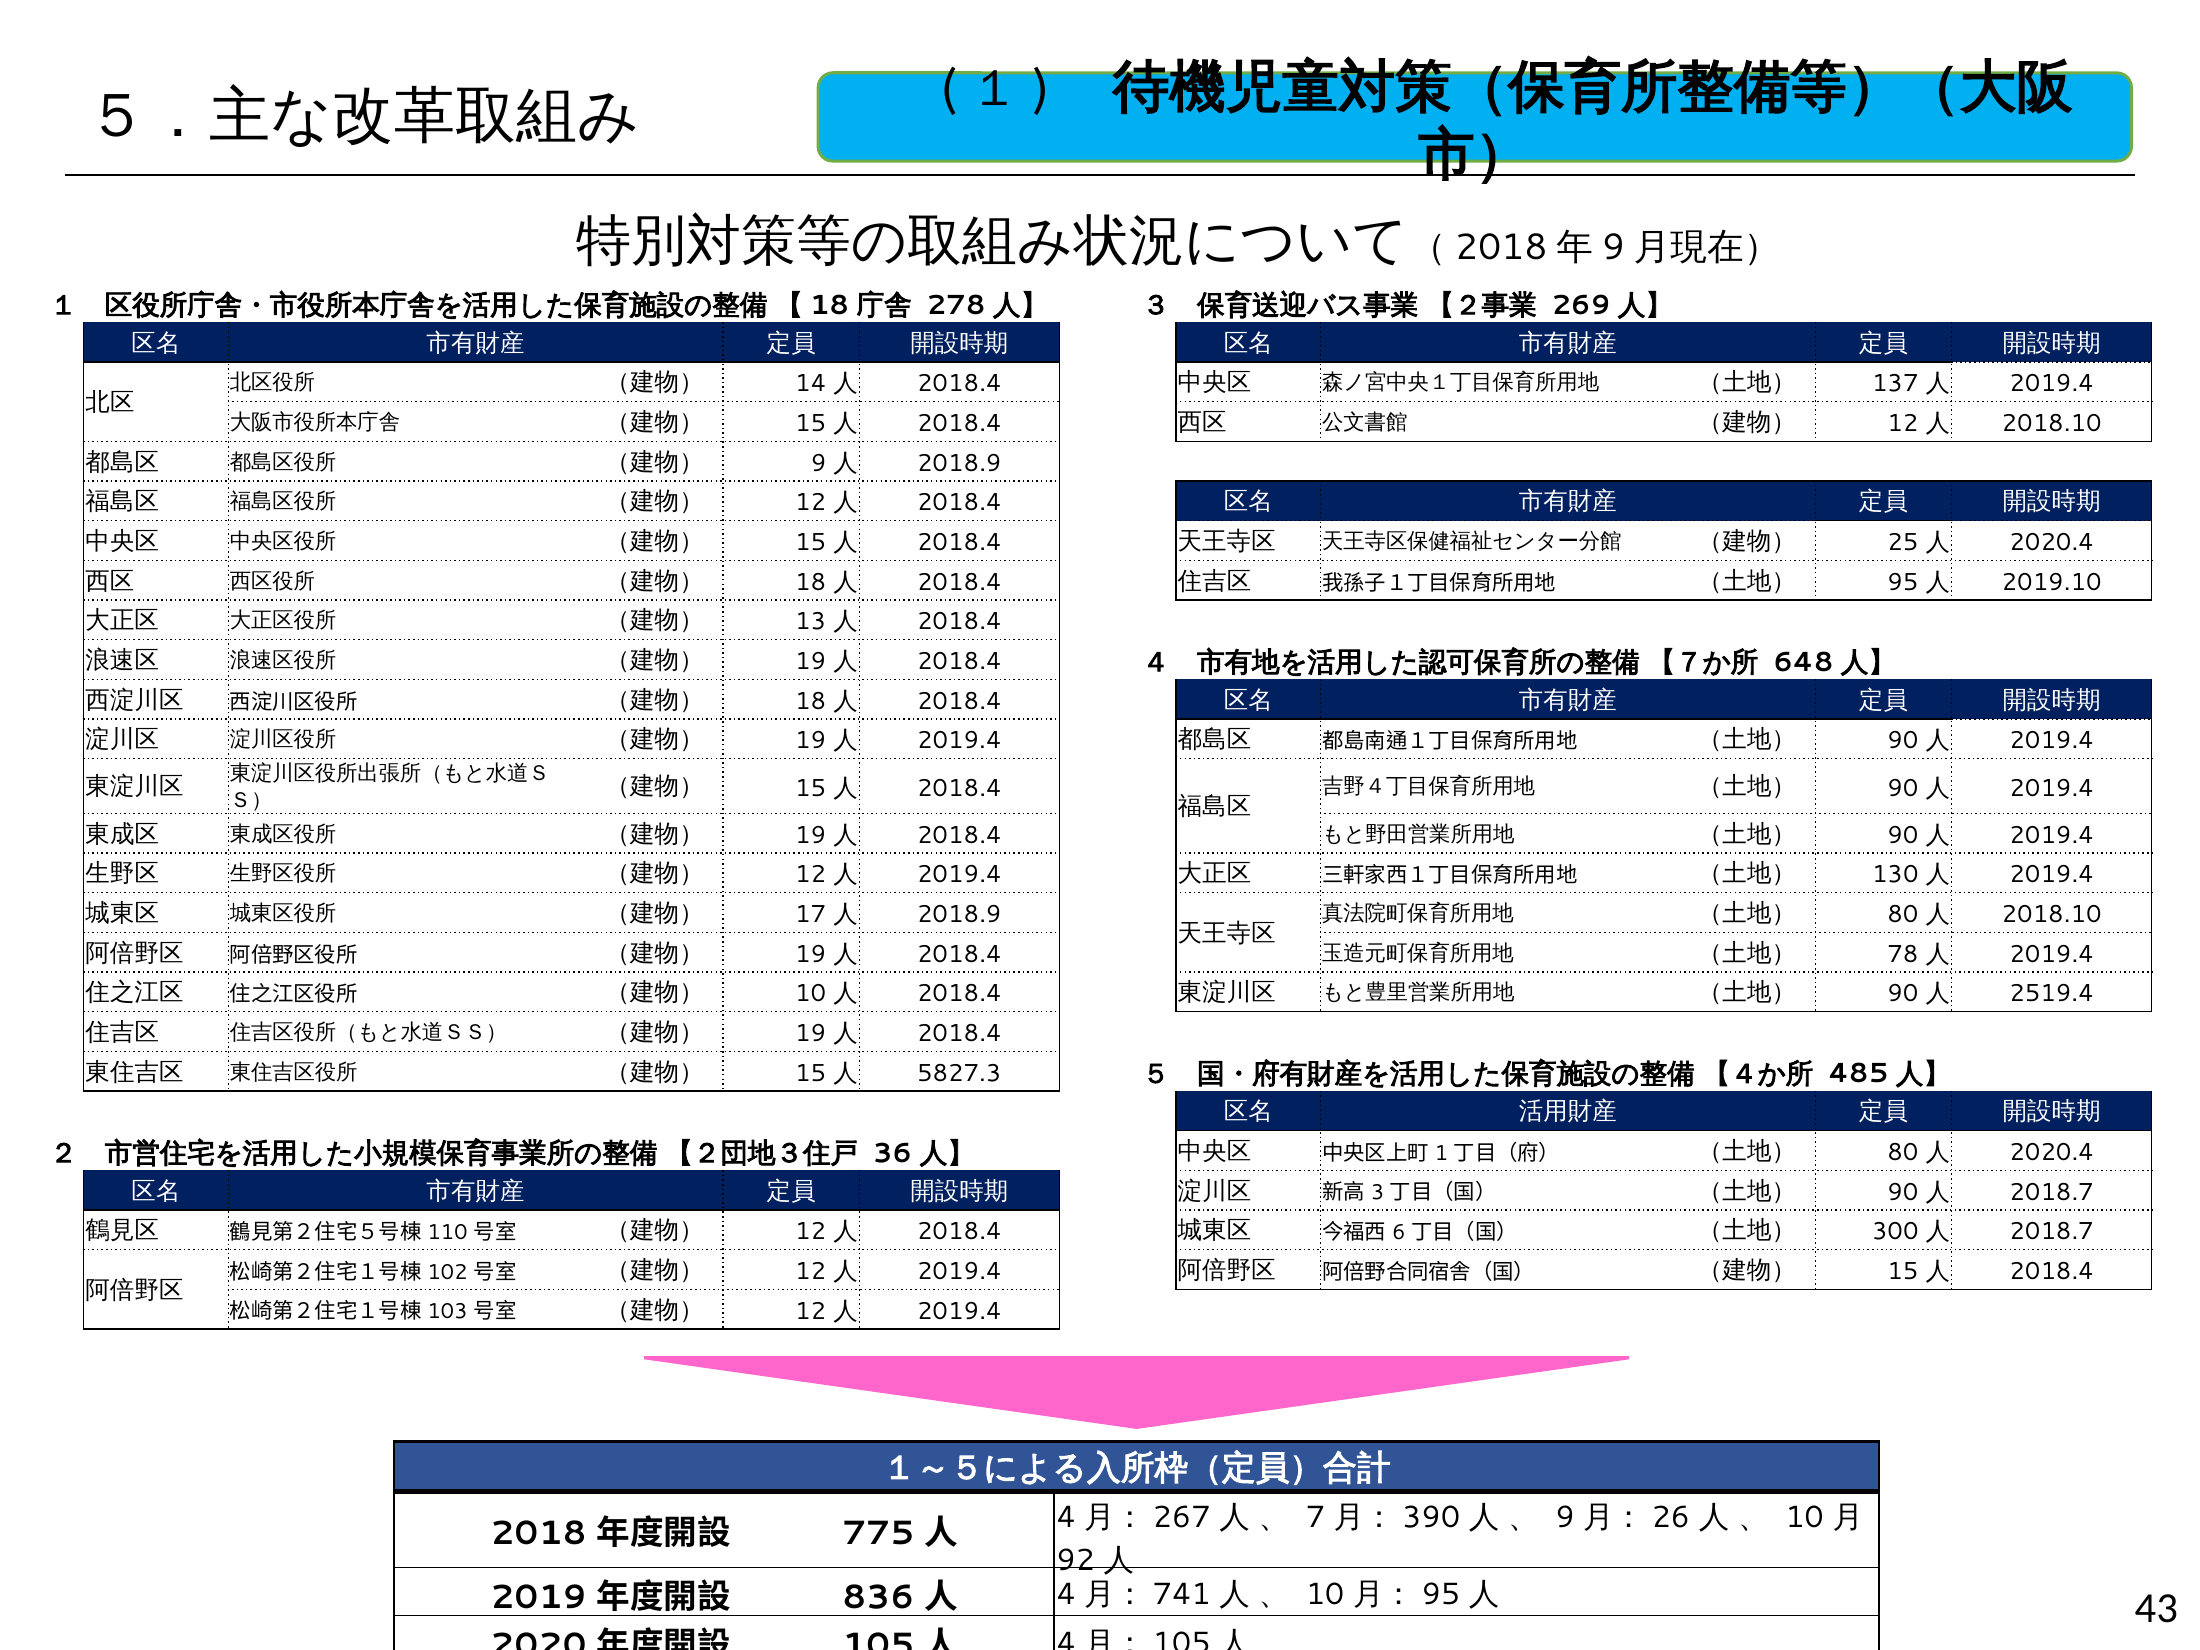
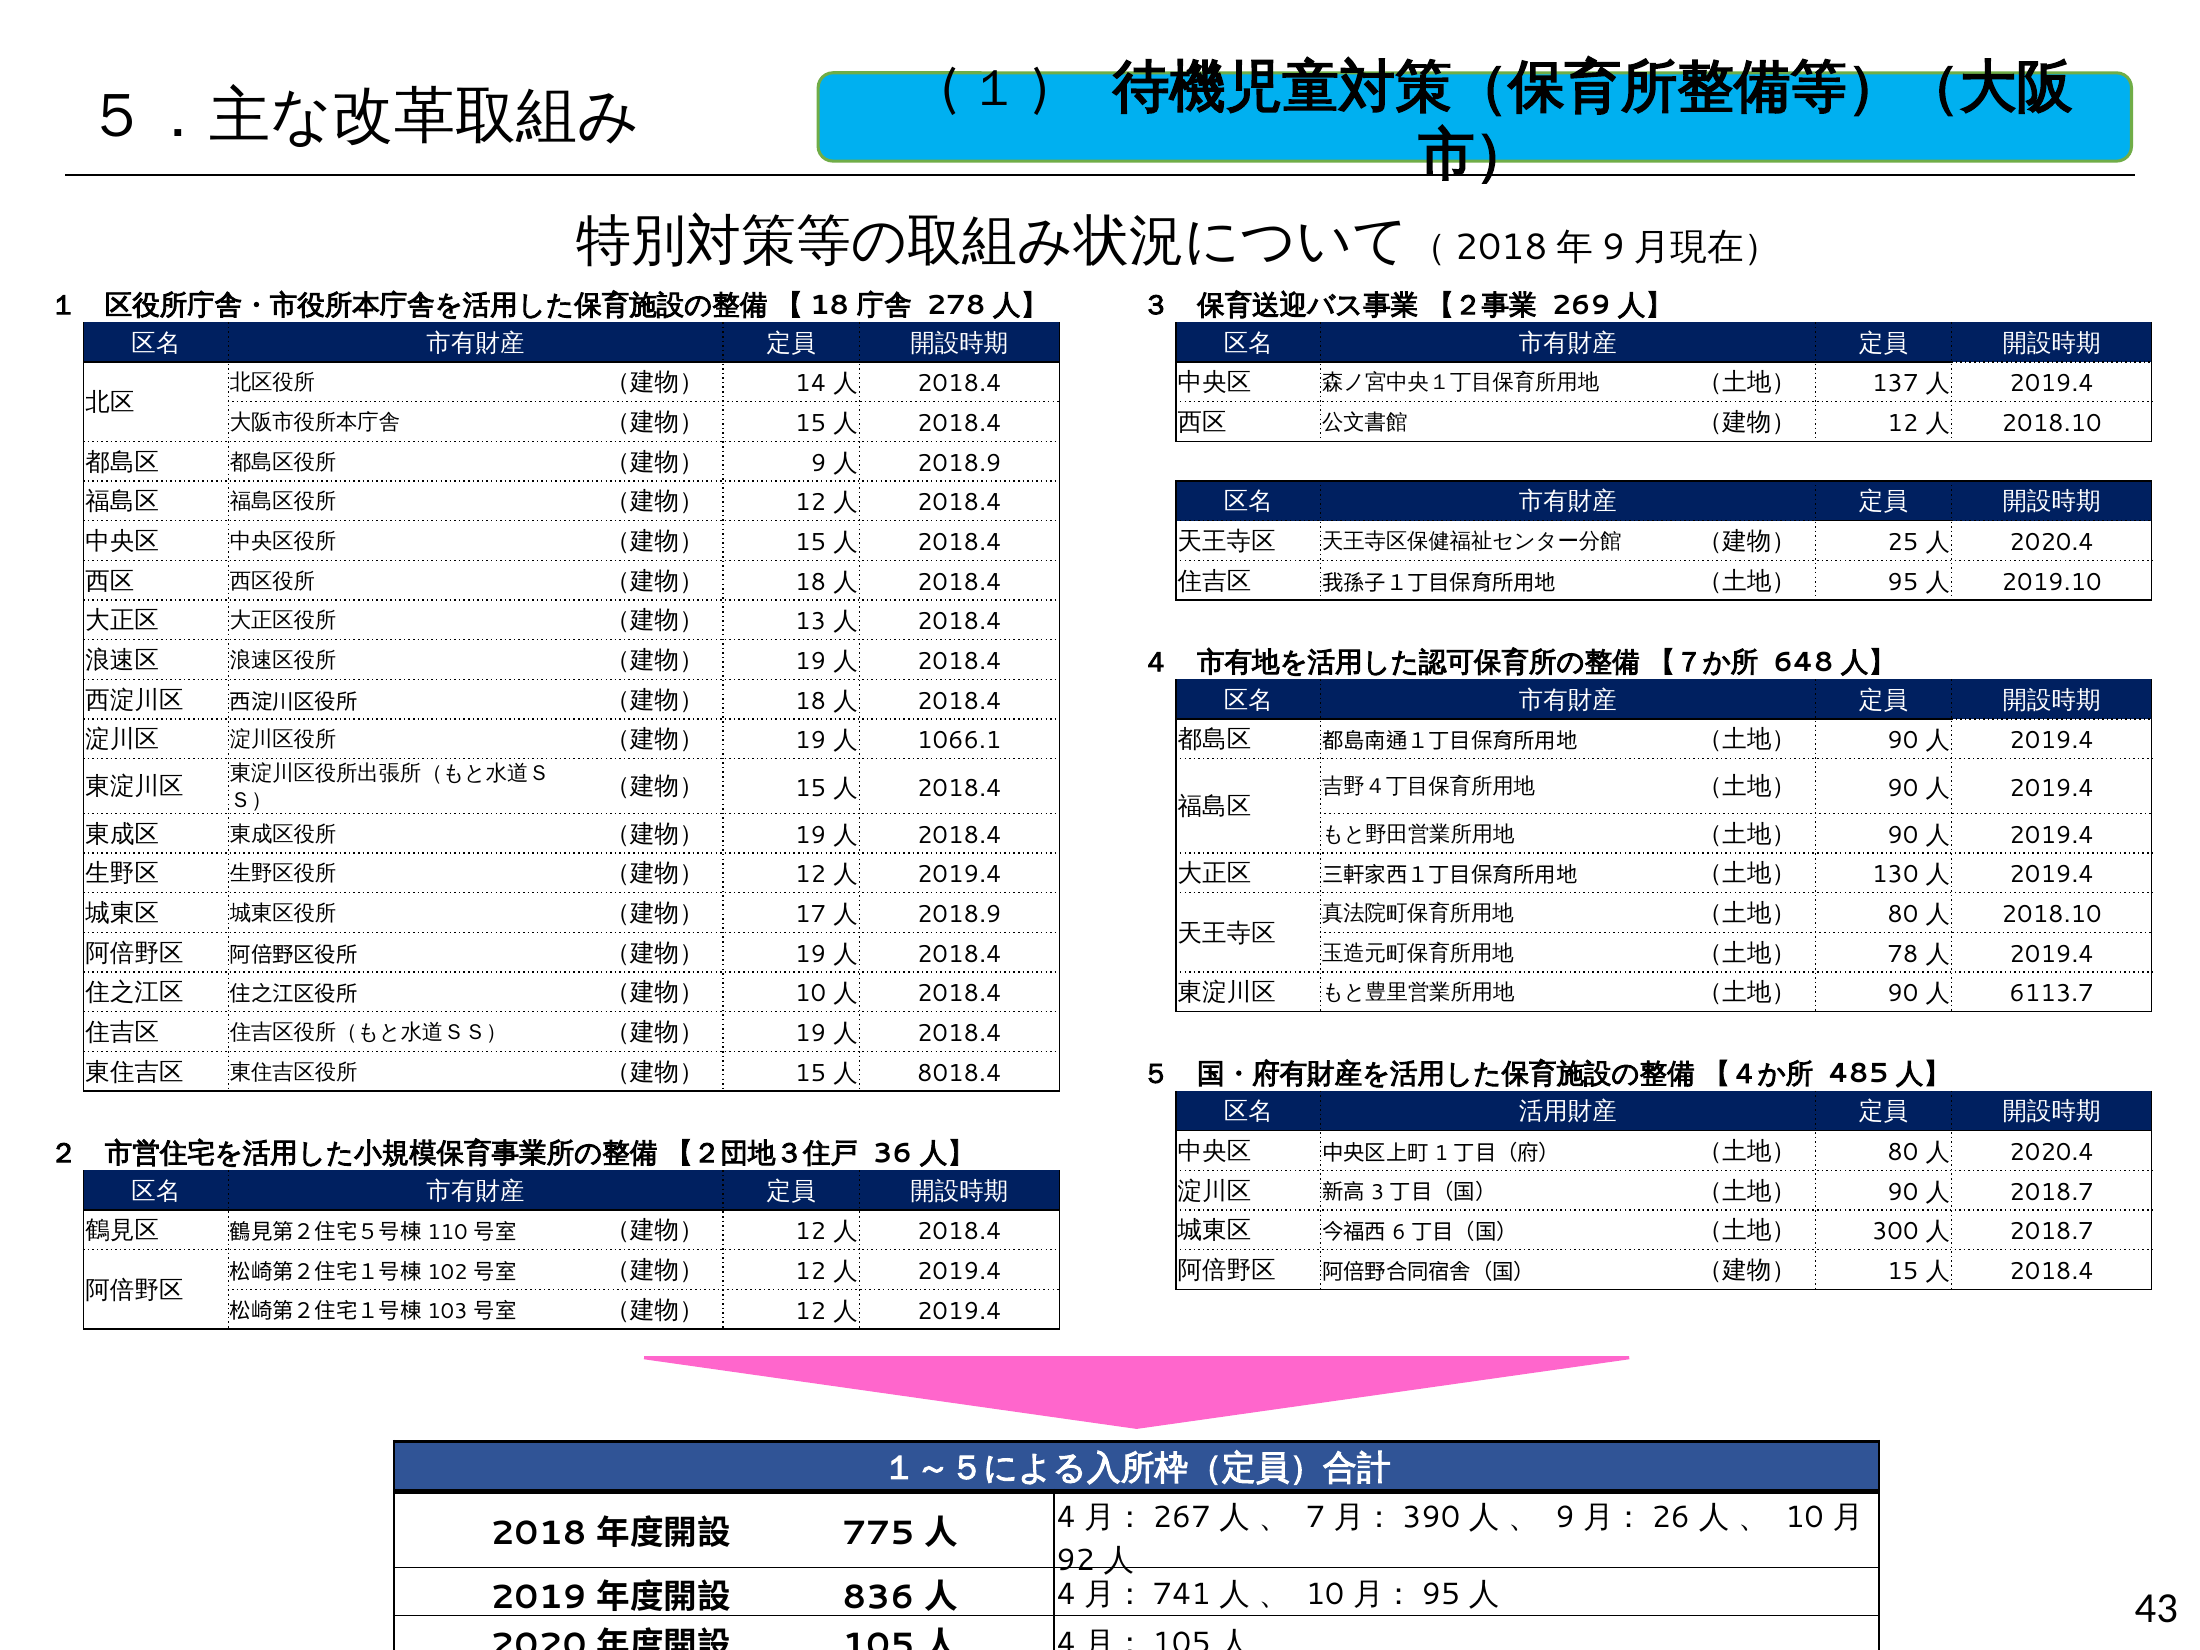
2019.4 at (959, 741): 2019.4 -> 1066.1
2519.4: 2519.4 -> 6113.7
5827.3: 5827.3 -> 8018.4
